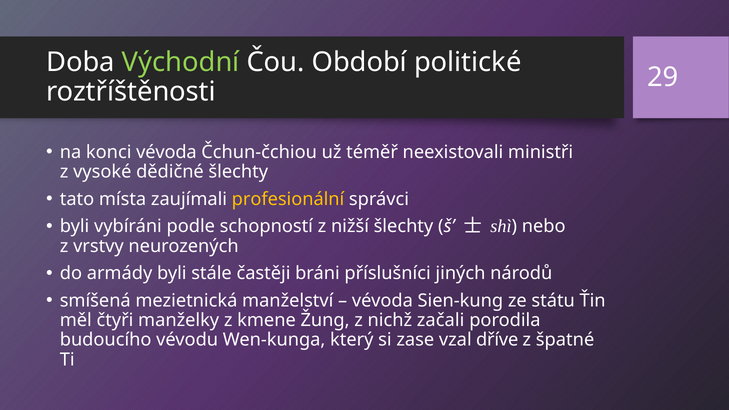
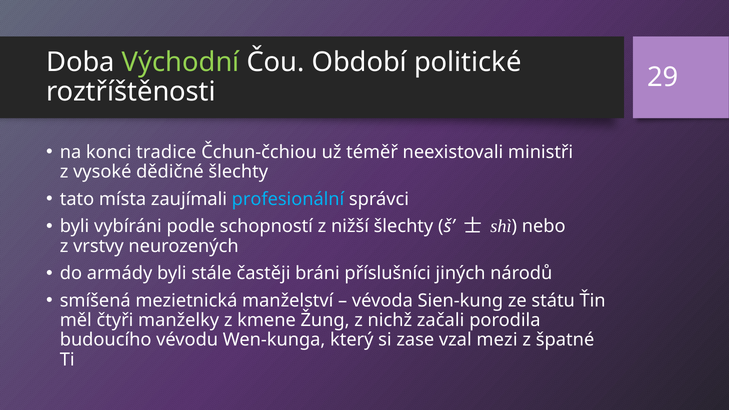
konci vévoda: vévoda -> tradice
profesionální colour: yellow -> light blue
dříve: dříve -> mezi
